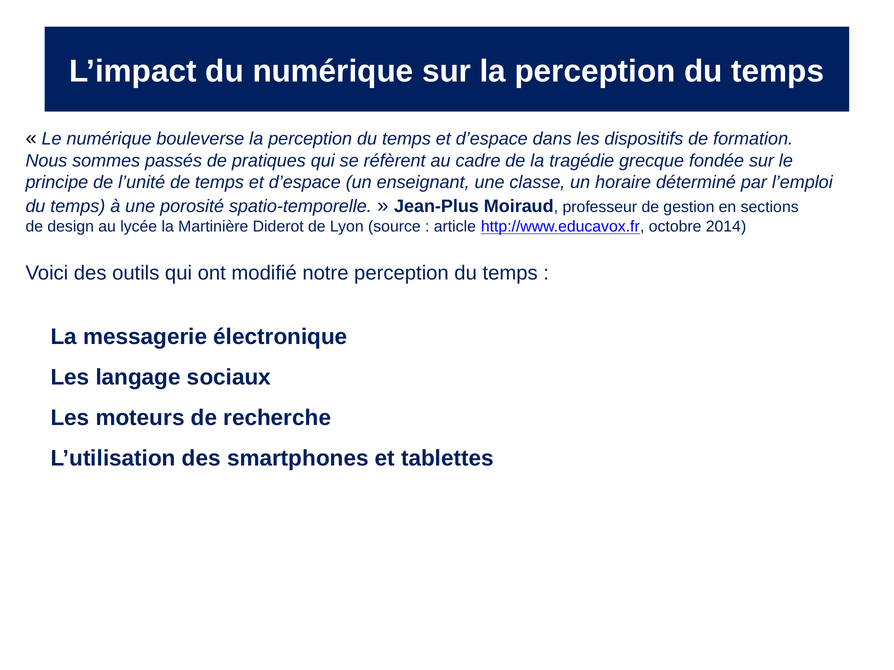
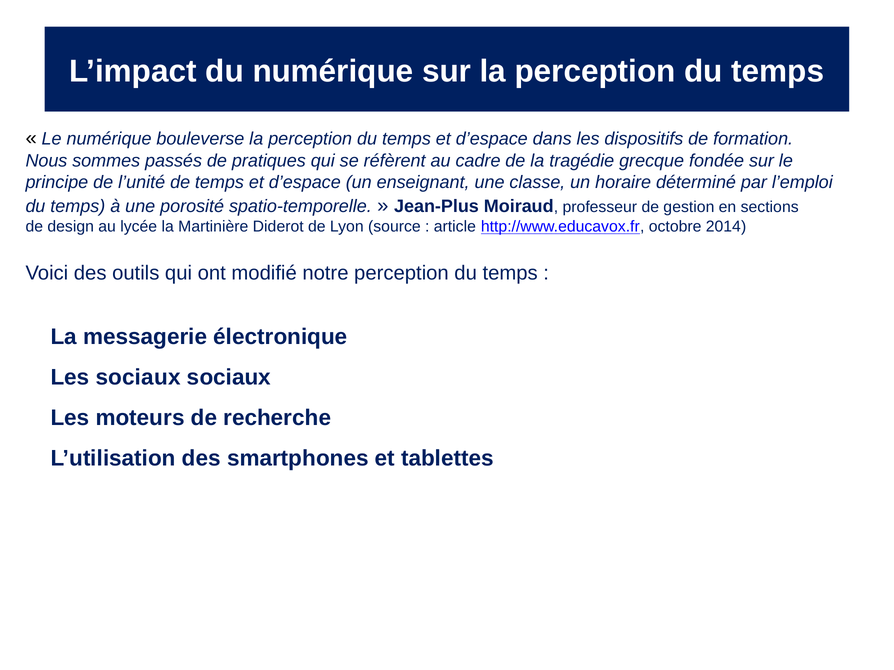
Les langage: langage -> sociaux
